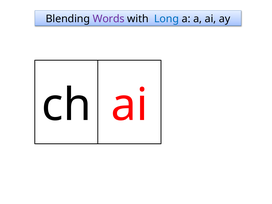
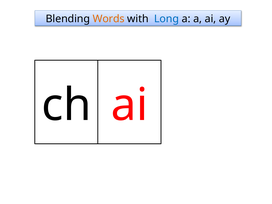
Words colour: purple -> orange
